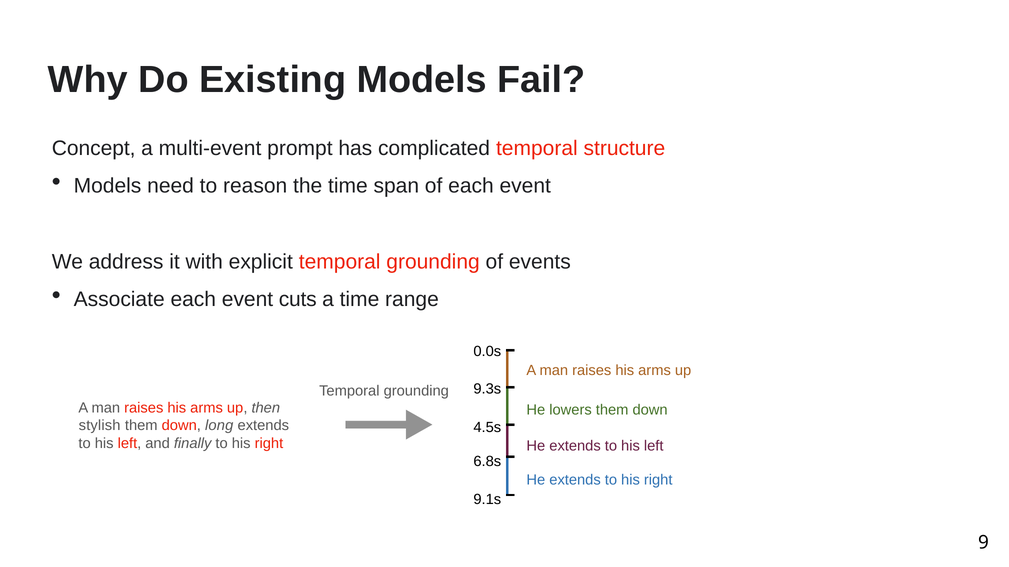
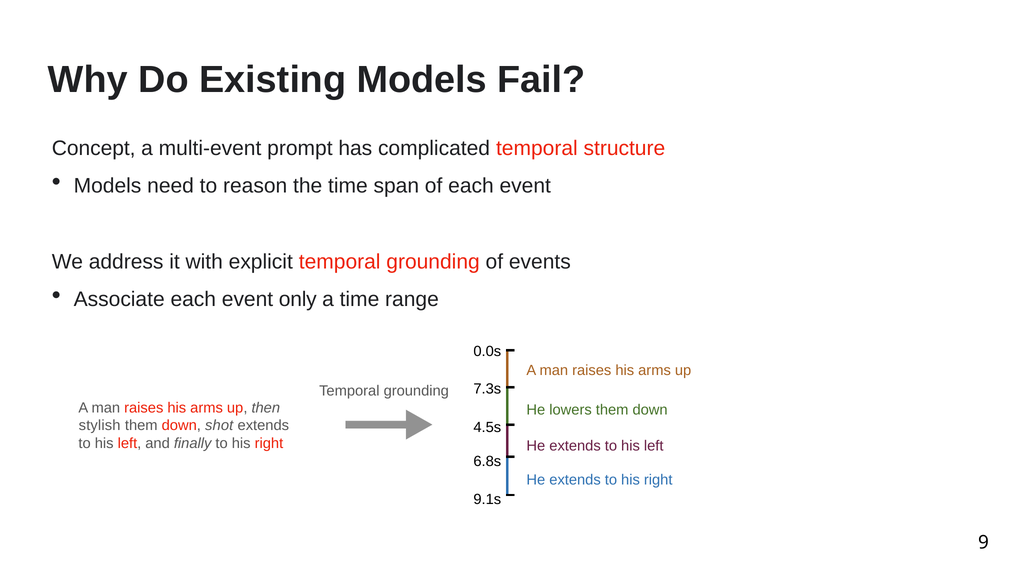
cuts: cuts -> only
9.3s: 9.3s -> 7.3s
long: long -> shot
